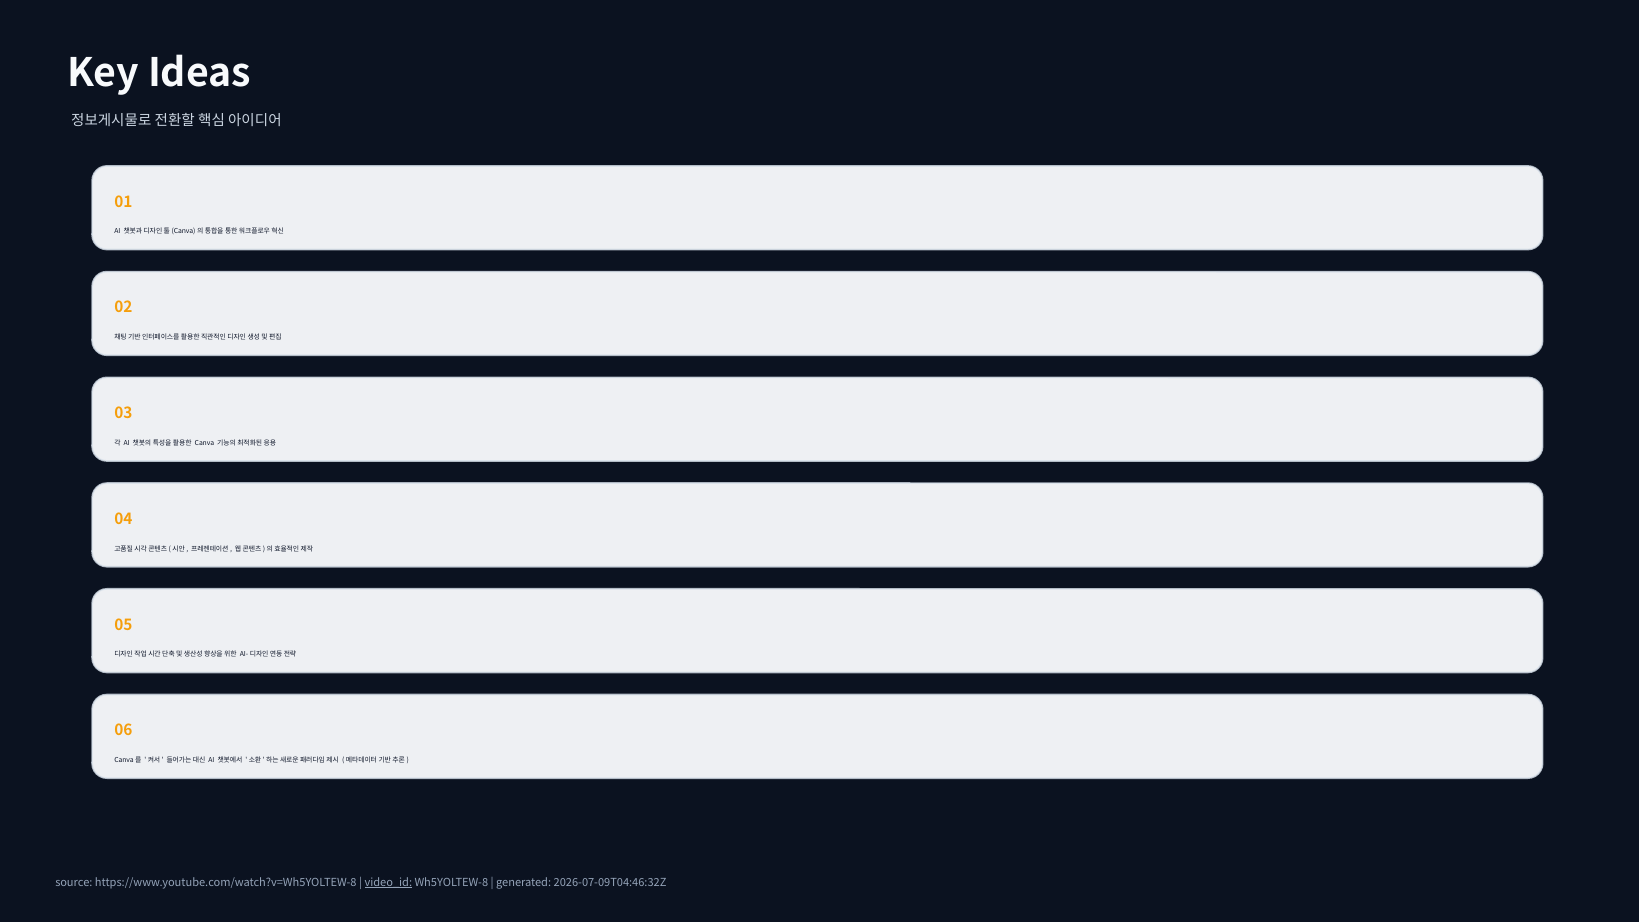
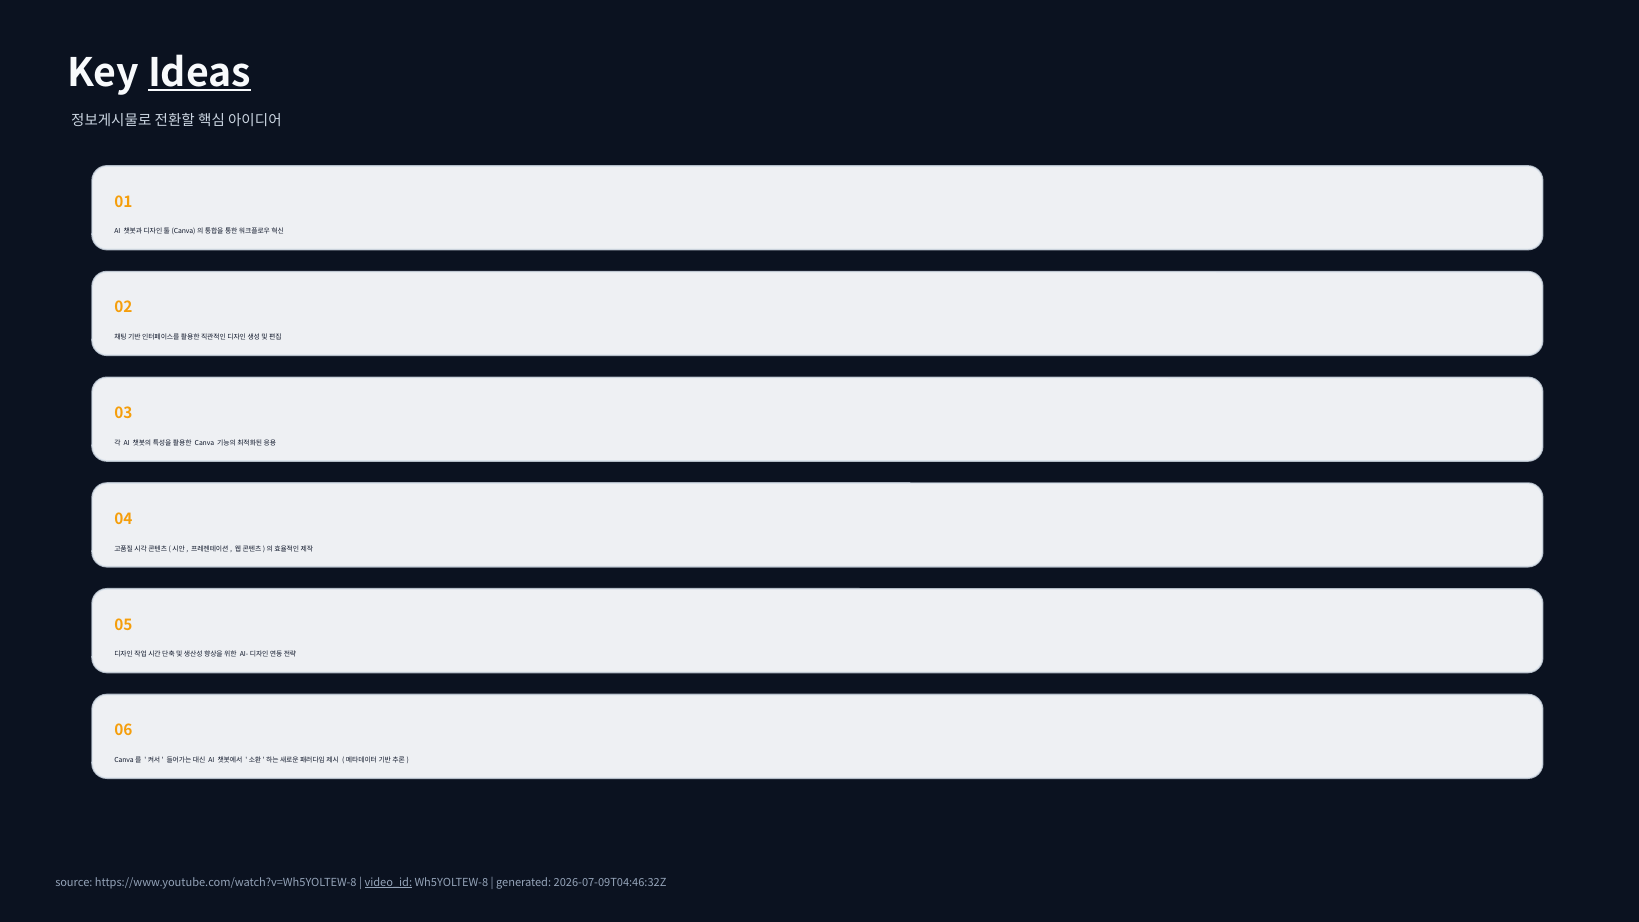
Ideas underline: none -> present
